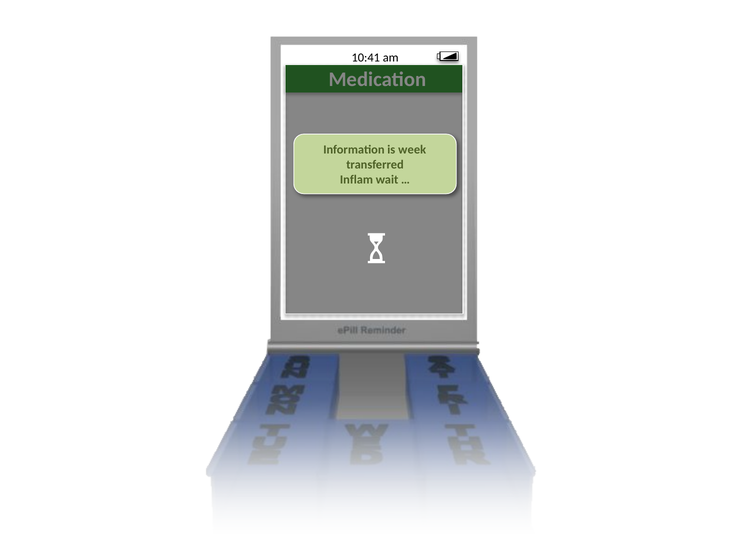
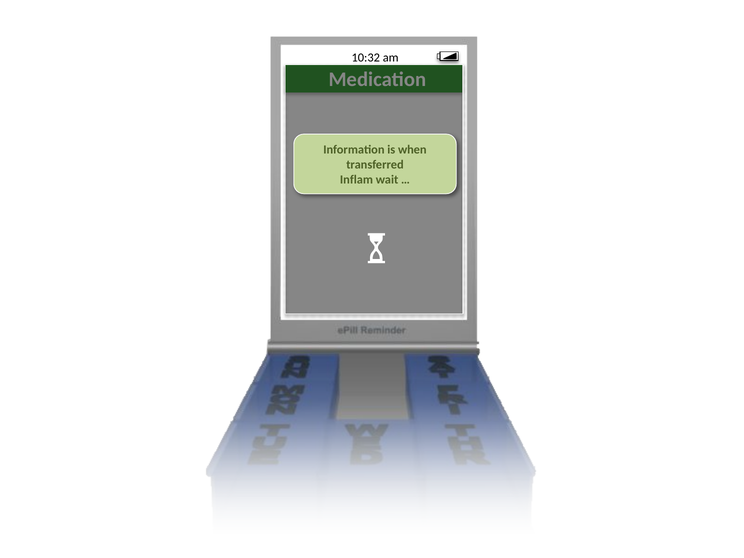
10:41: 10:41 -> 10:32
week: week -> when
